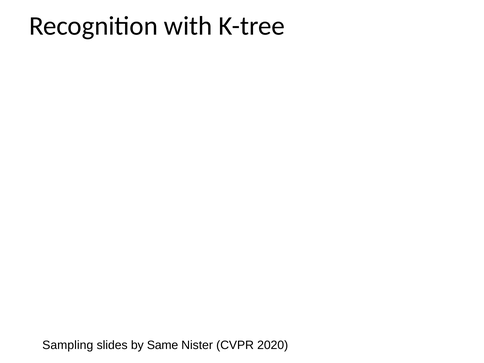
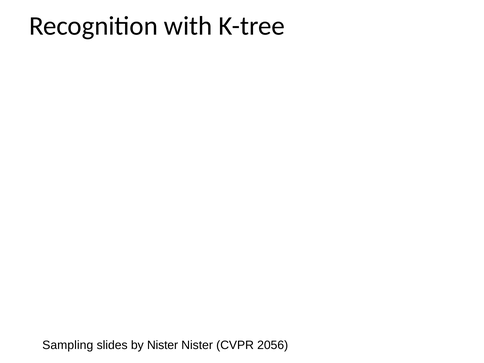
by Same: Same -> Nister
2020: 2020 -> 2056
